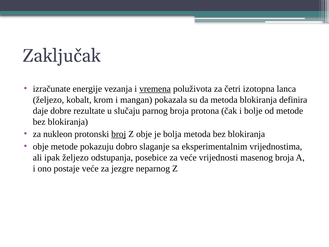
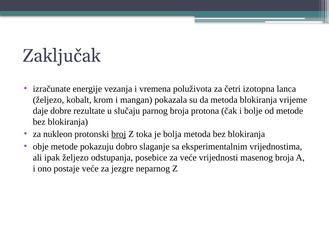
vremena underline: present -> none
definira: definira -> vrijeme
Z obje: obje -> toka
